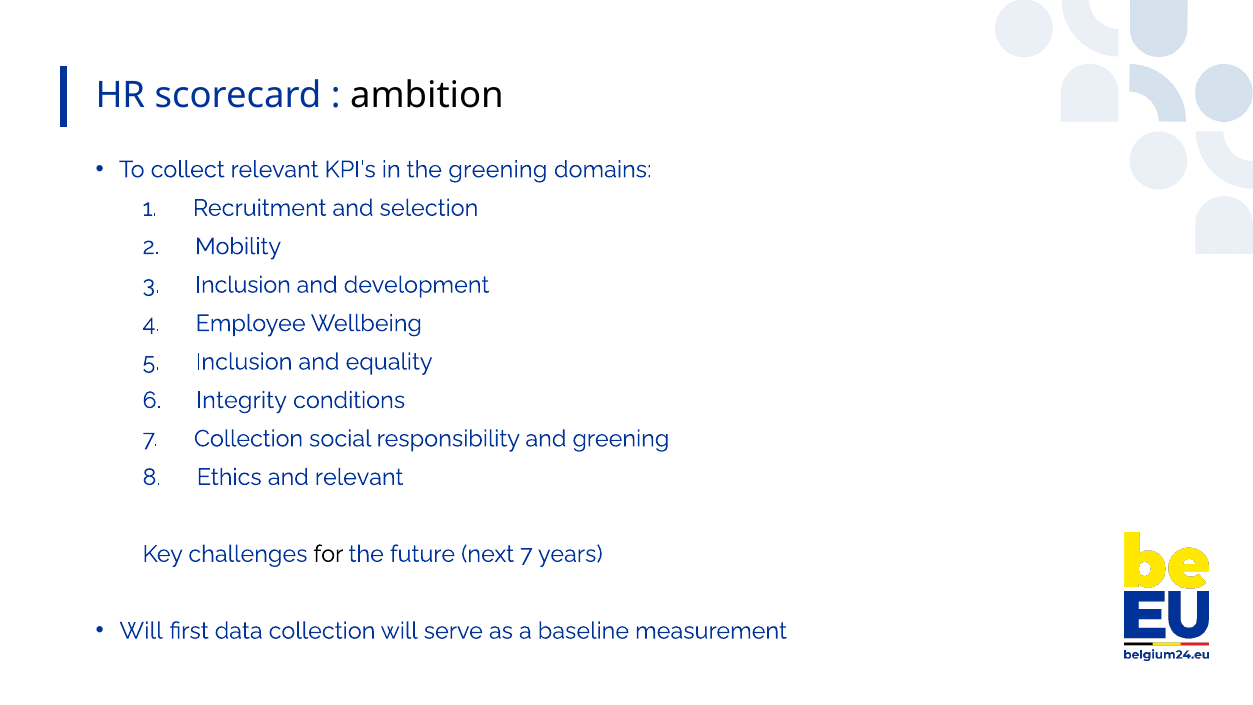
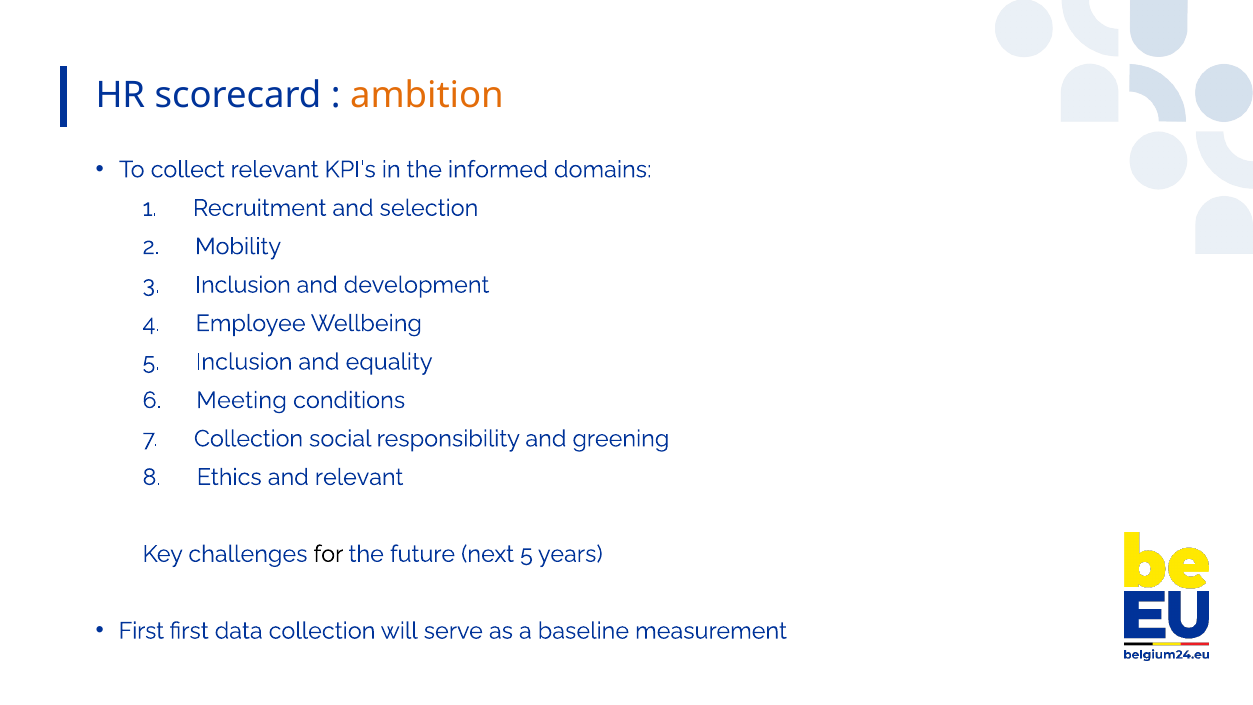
ambition colour: black -> orange
the greening: greening -> informed
Integrity: Integrity -> Meeting
next 7: 7 -> 5
Will at (141, 631): Will -> First
